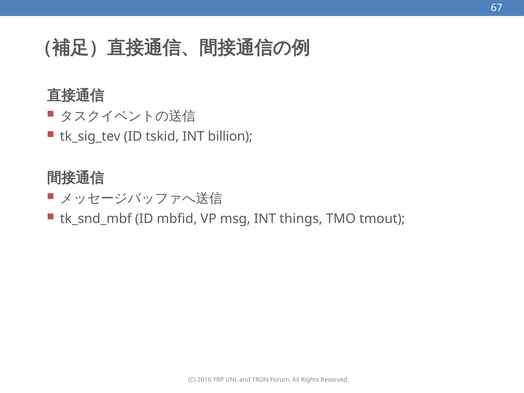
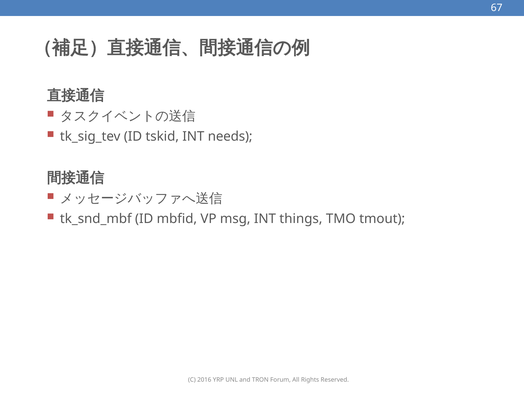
billion: billion -> needs
